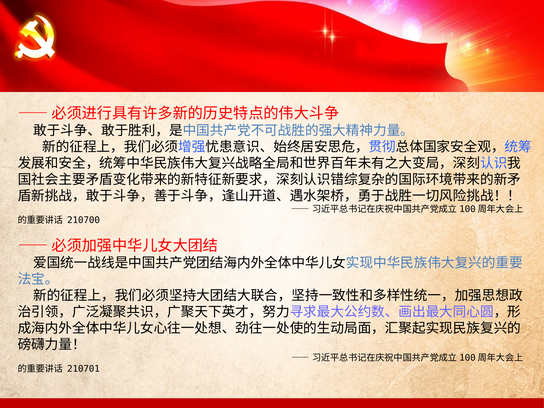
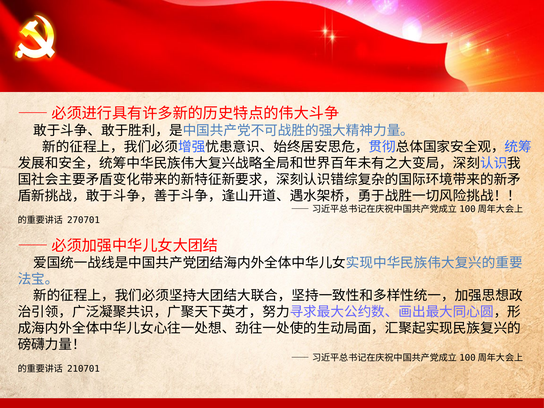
210700: 210700 -> 270701
